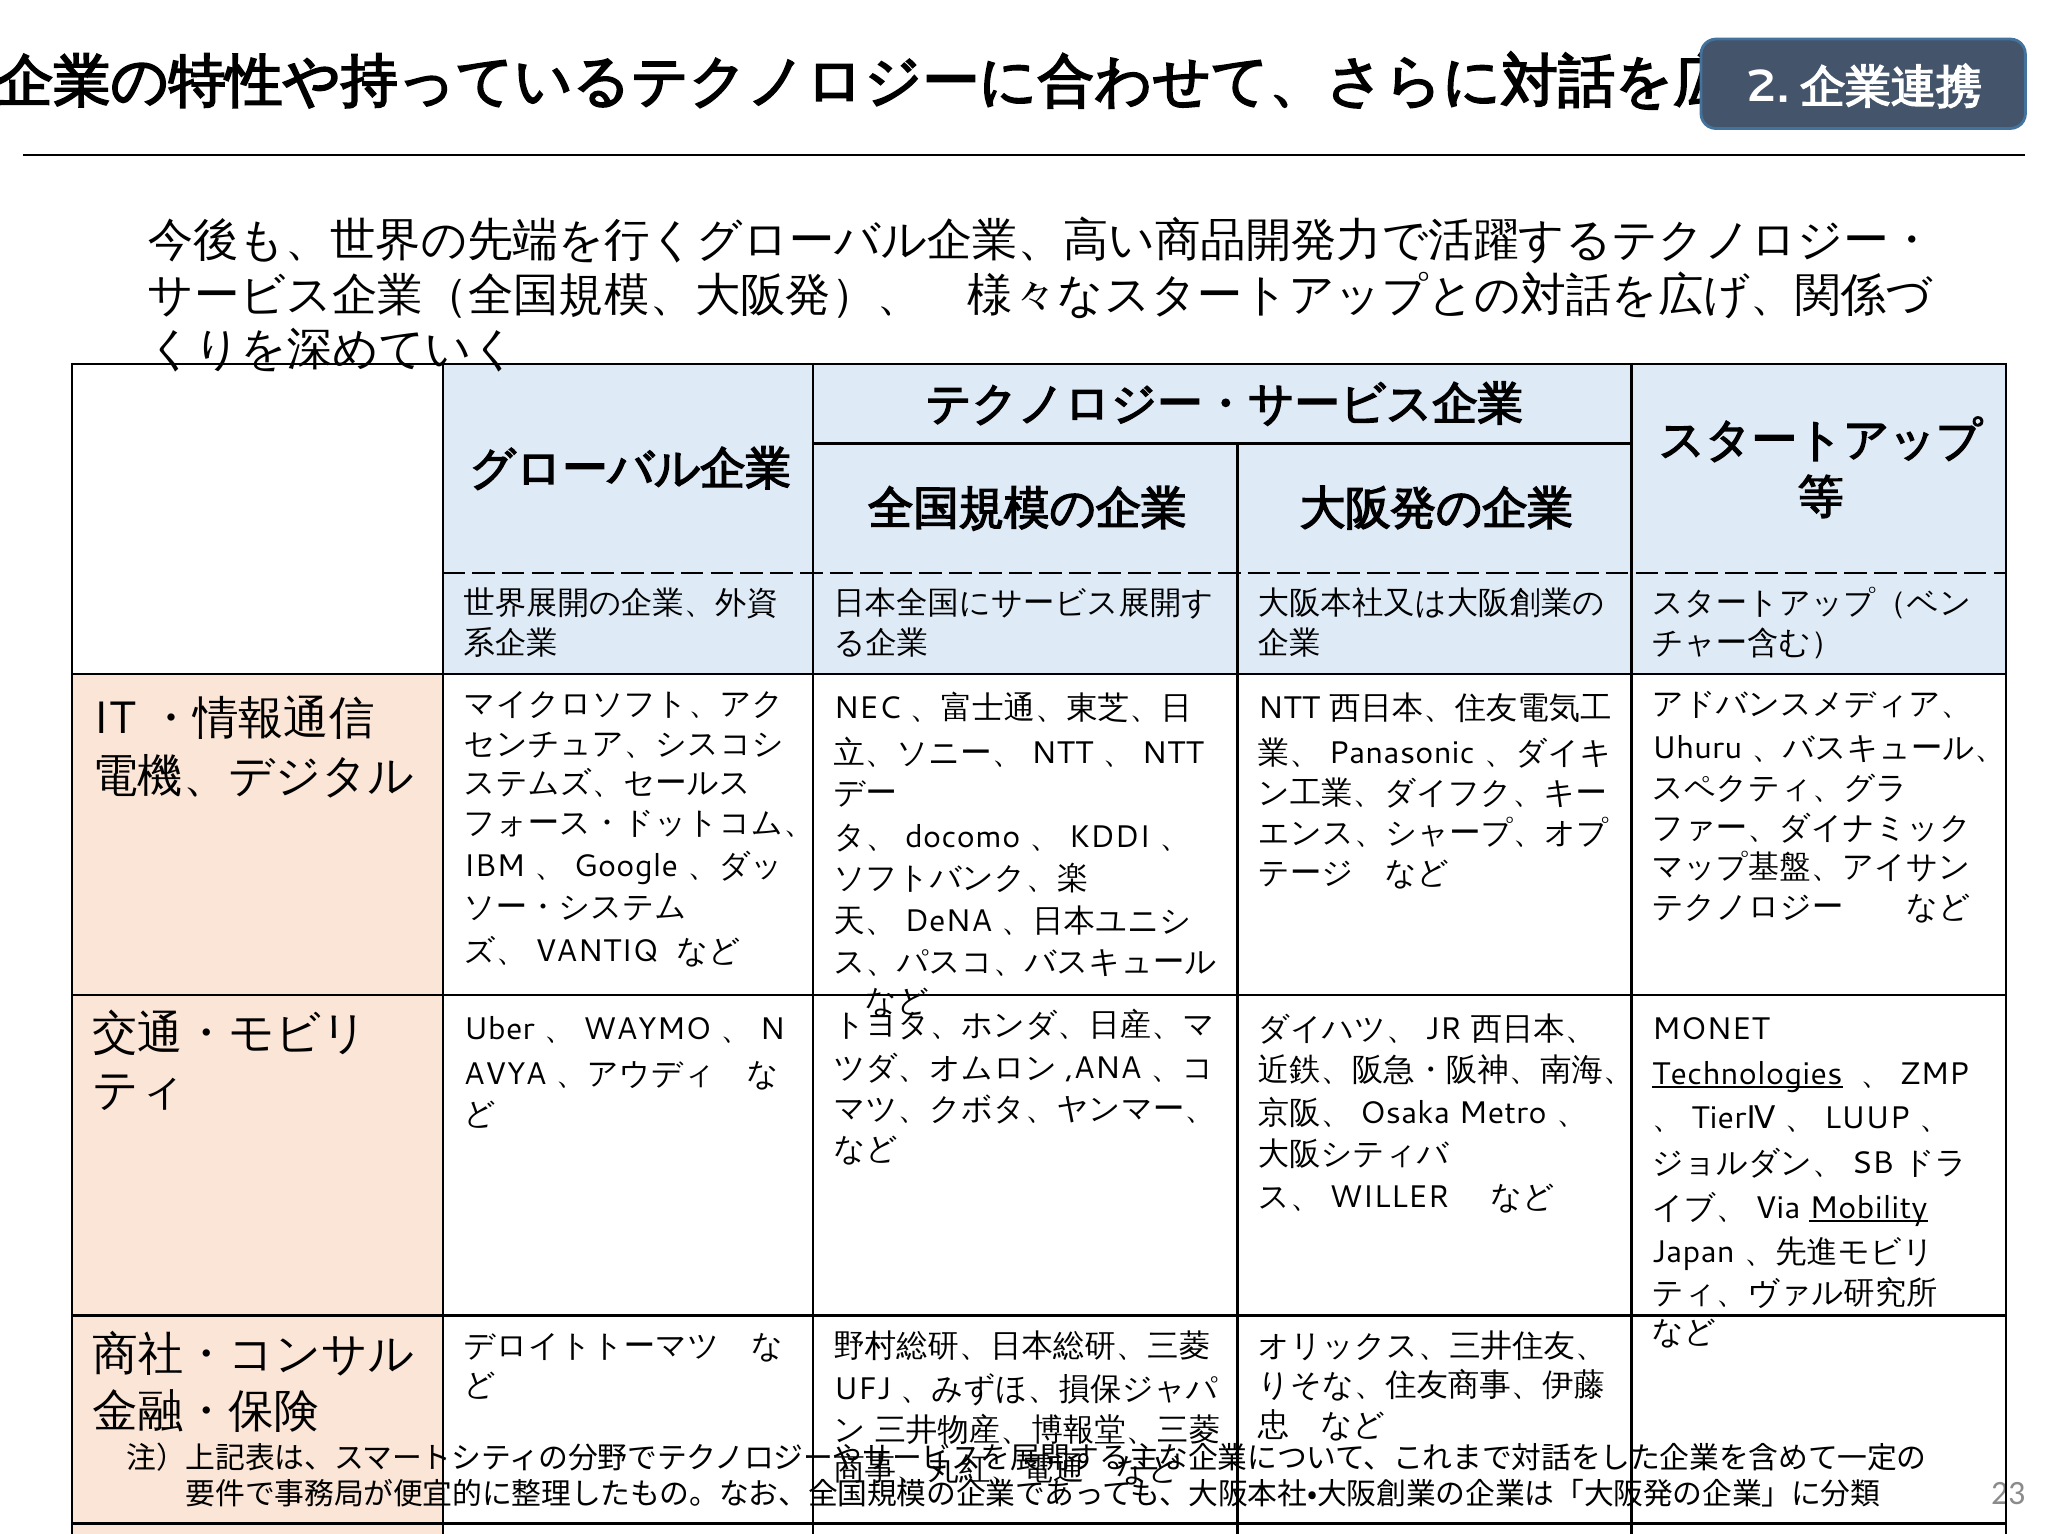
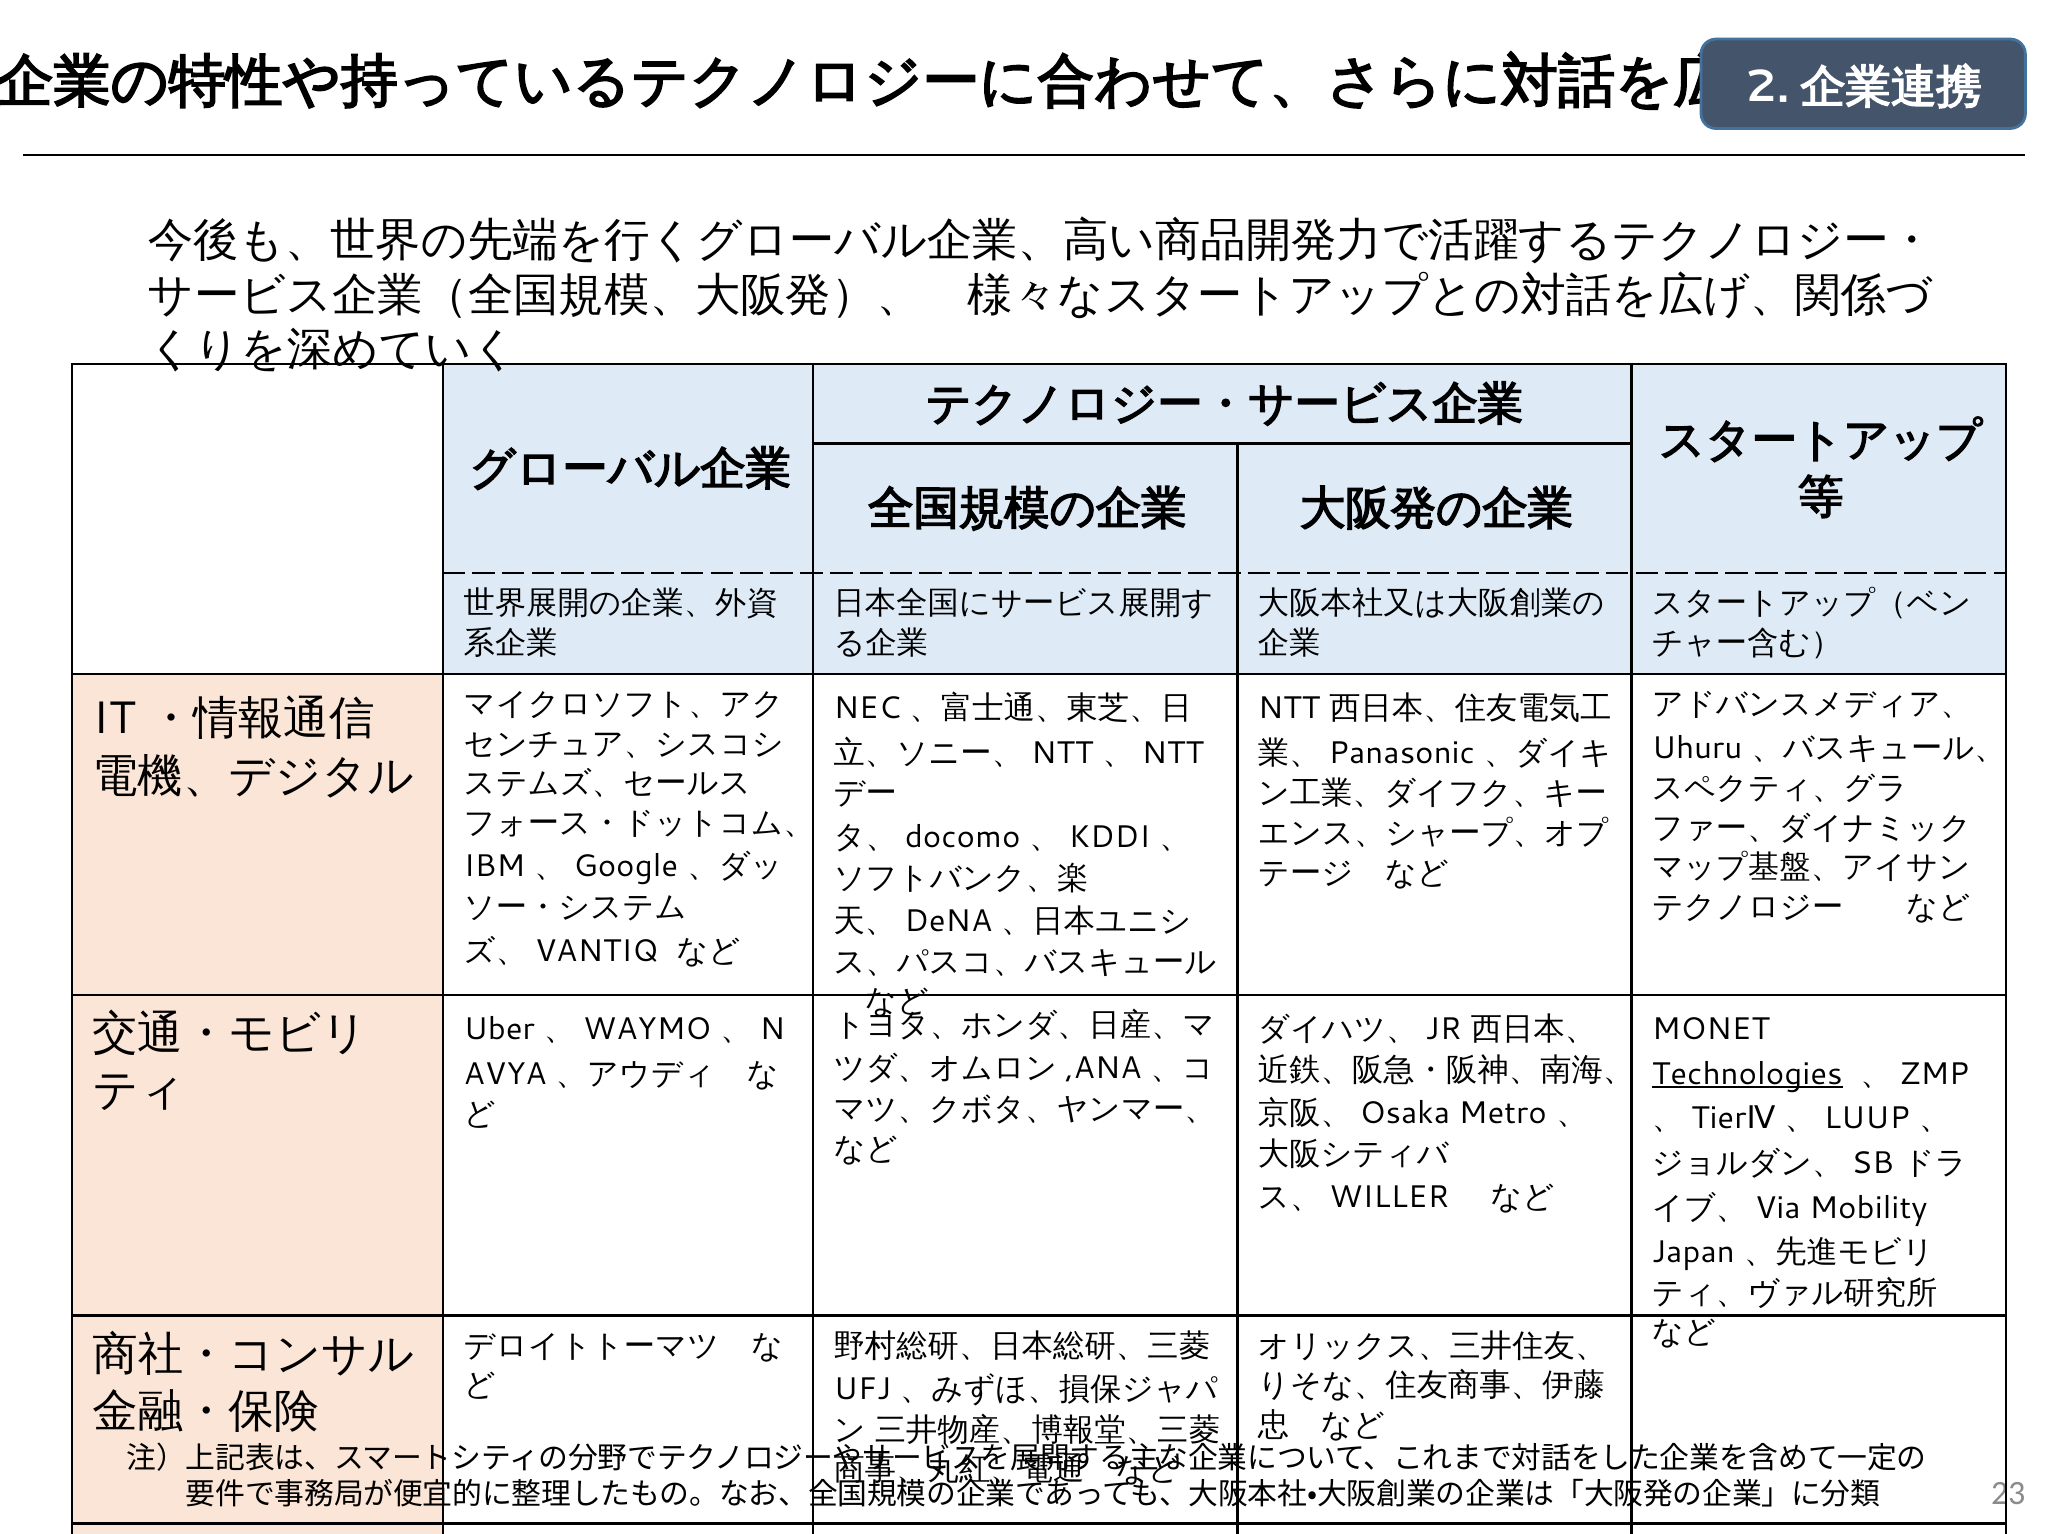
Mobility underline: present -> none
